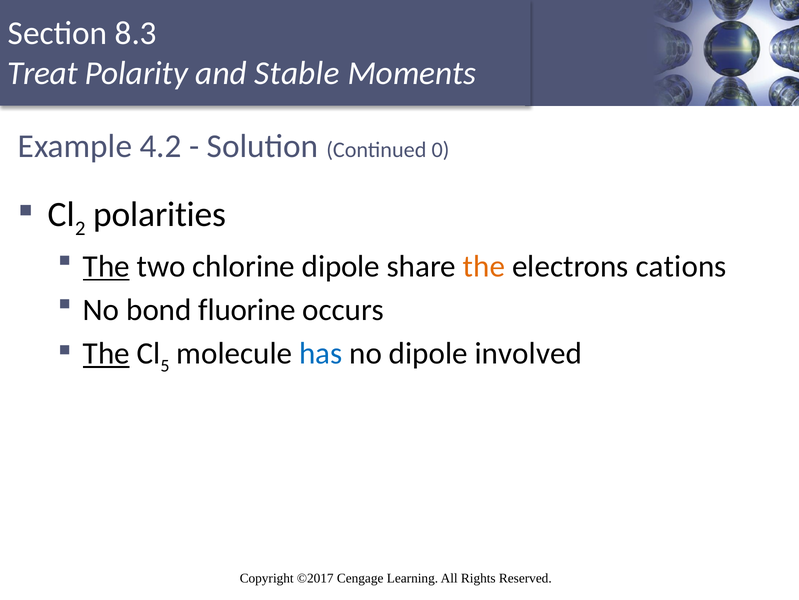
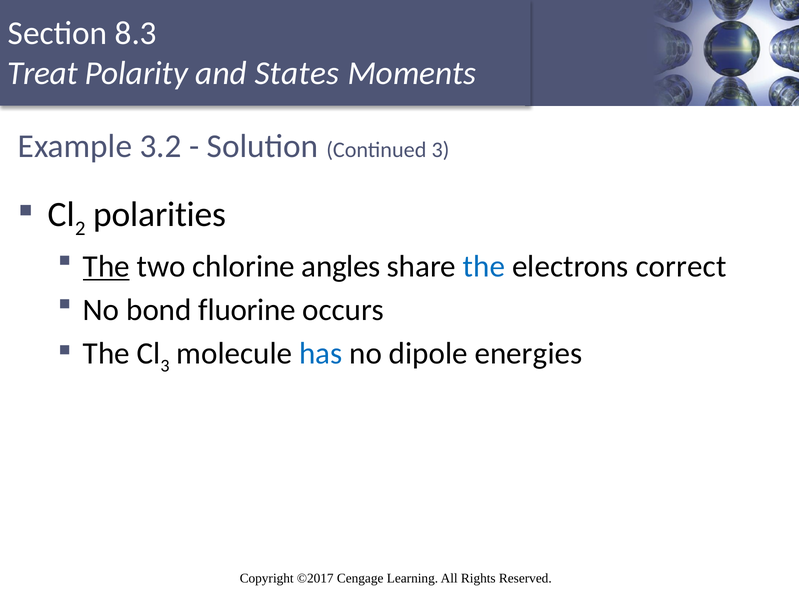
Stable: Stable -> States
4.2: 4.2 -> 3.2
Continued 0: 0 -> 3
chlorine dipole: dipole -> angles
the at (484, 266) colour: orange -> blue
cations: cations -> correct
The at (106, 353) underline: present -> none
5 at (165, 365): 5 -> 3
involved: involved -> energies
